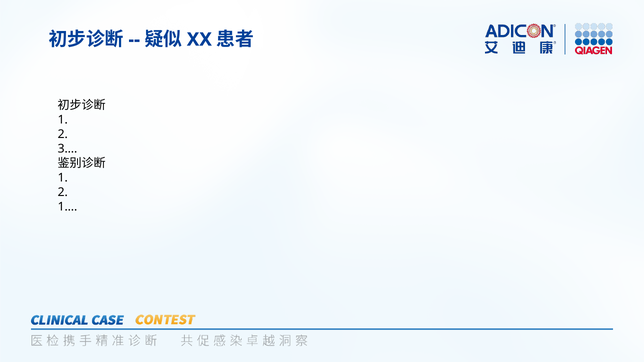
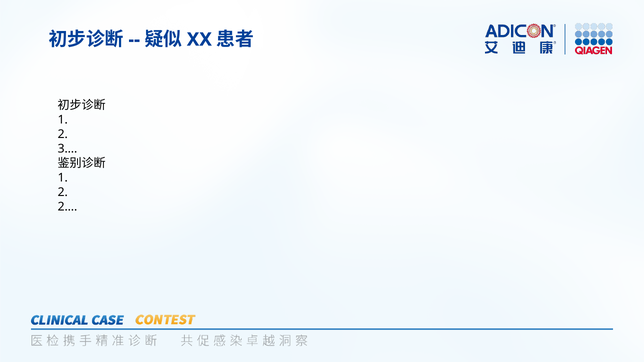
1…: 1… -> 2…
